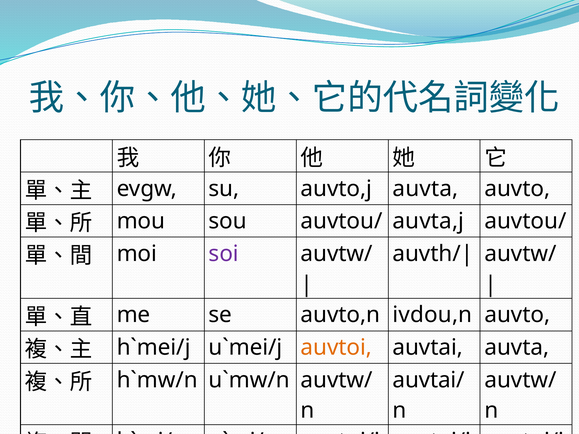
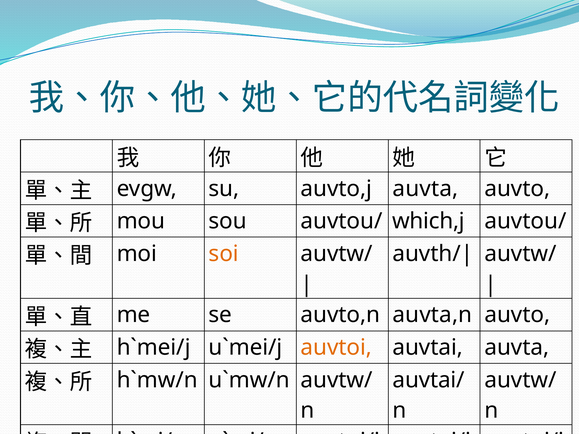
auvtou/ auvta,j: auvta,j -> which,j
soi colour: purple -> orange
ivdou,n: ivdou,n -> auvta,n
